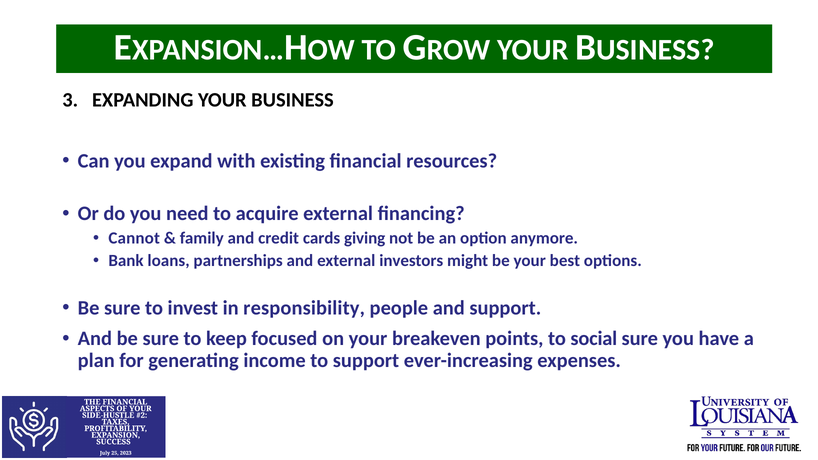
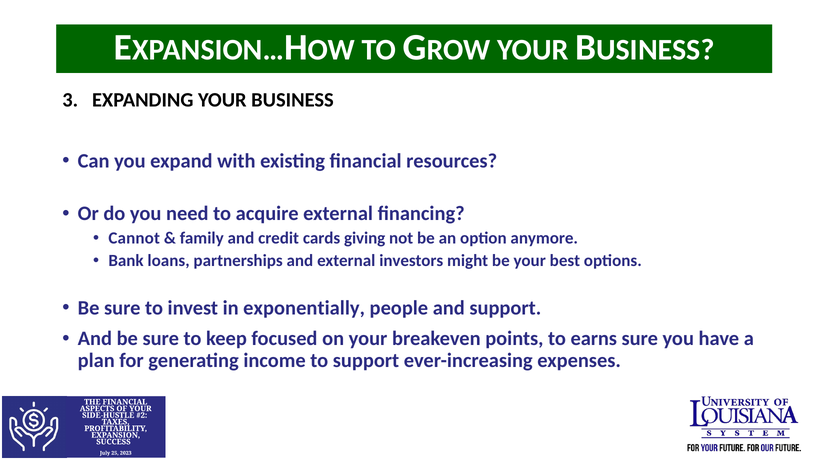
responsibility: responsibility -> exponentially
social: social -> earns
